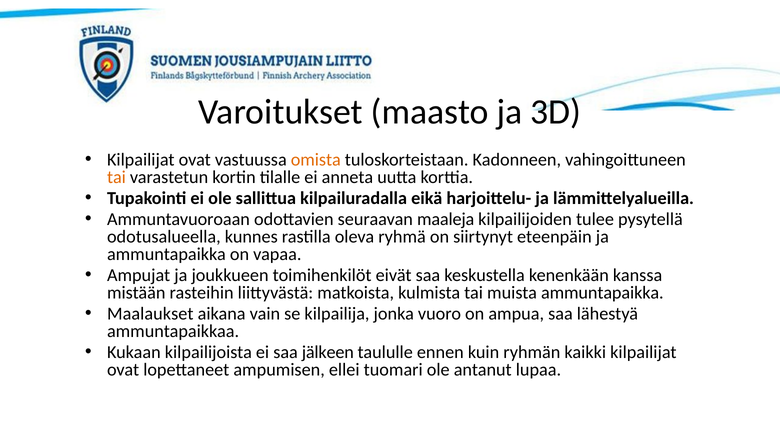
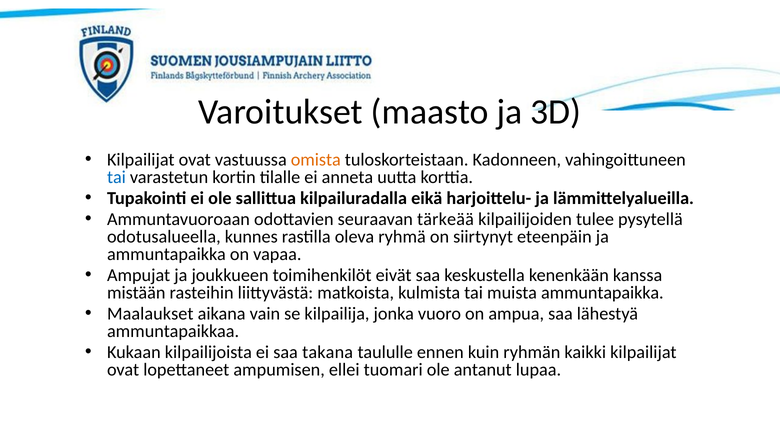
tai at (116, 177) colour: orange -> blue
maaleja: maaleja -> tärkeää
jälkeen: jälkeen -> takana
